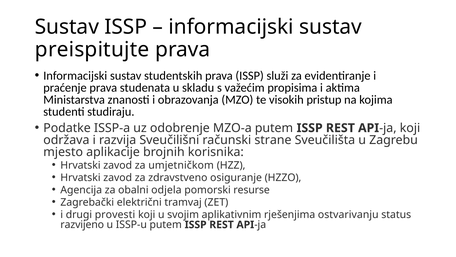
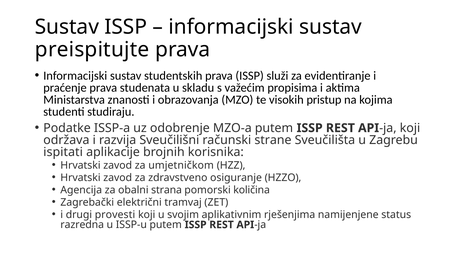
mjesto: mjesto -> ispitati
odjela: odjela -> strana
resurse: resurse -> količina
ostvarivanju: ostvarivanju -> namijenjene
razvijeno: razvijeno -> razredna
